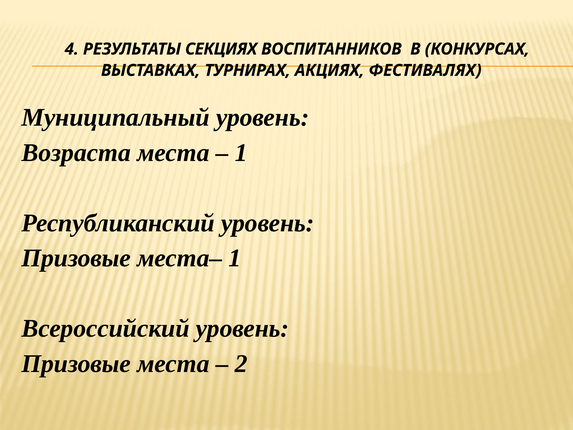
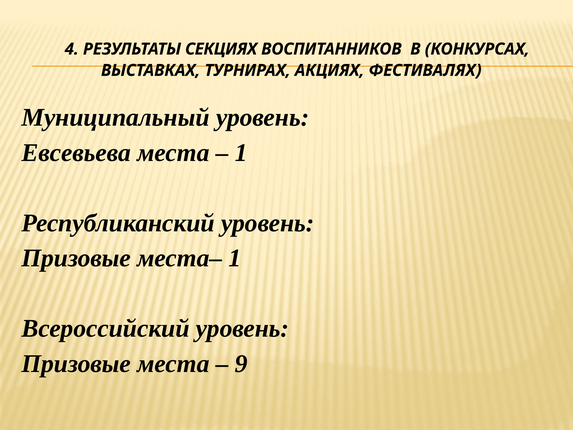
Возраста: Возраста -> Евсевьева
2: 2 -> 9
